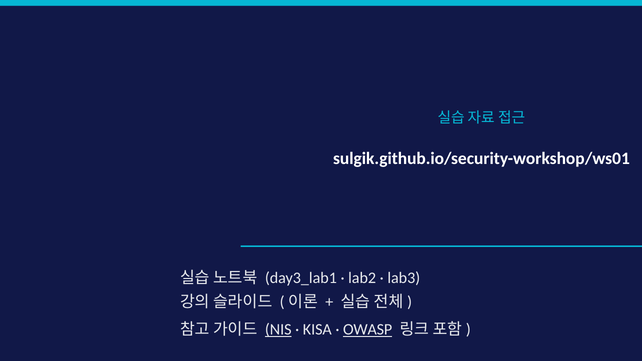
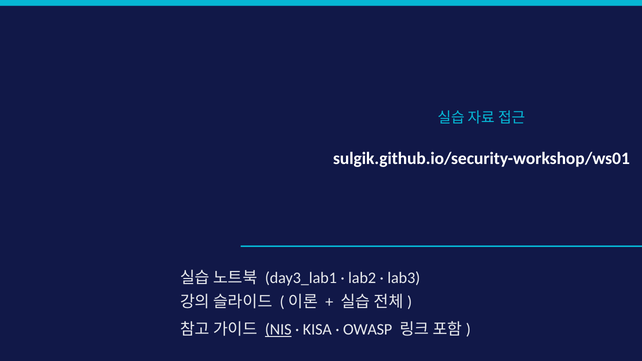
OWASP underline: present -> none
